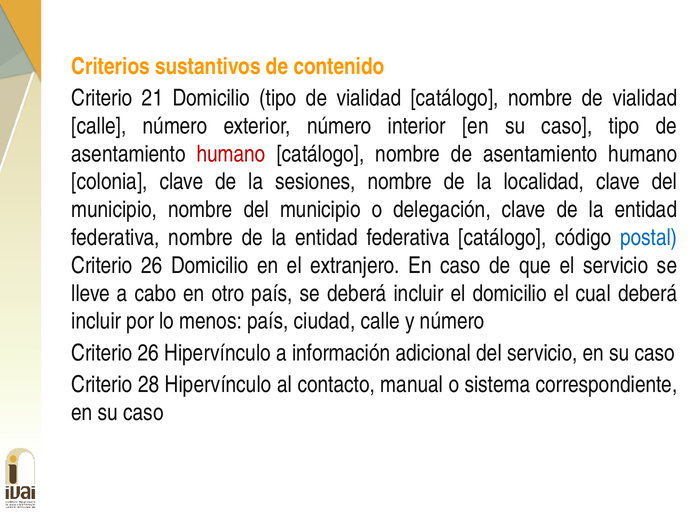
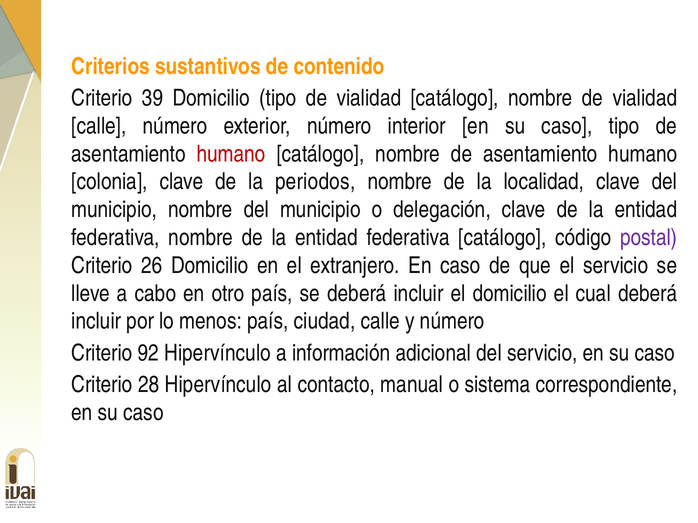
21: 21 -> 39
sesiones: sesiones -> periodos
postal colour: blue -> purple
26 at (148, 353): 26 -> 92
